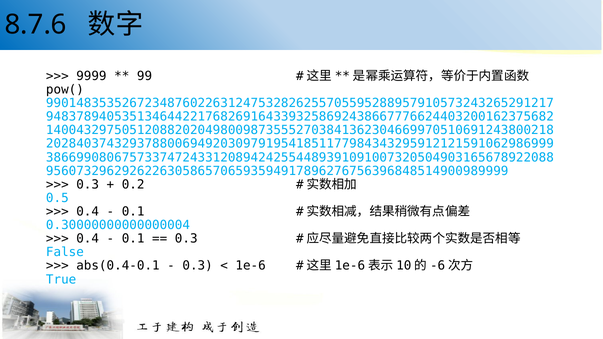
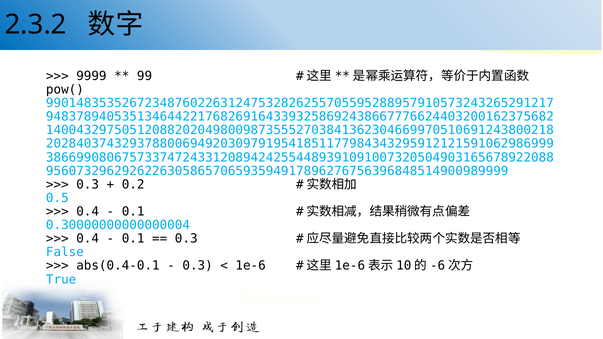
8.7.6: 8.7.6 -> 2.3.2
